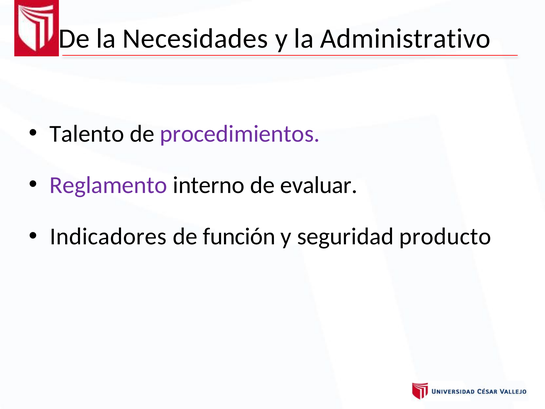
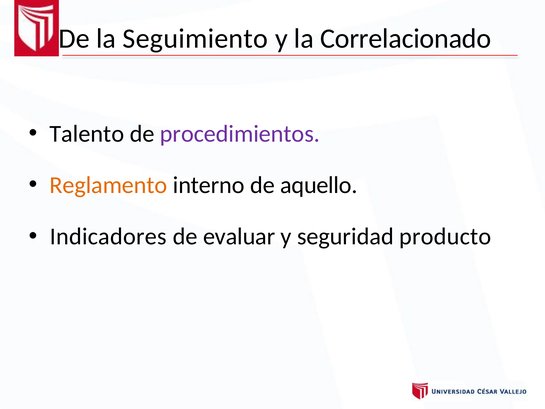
Necesidades: Necesidades -> Seguimiento
Administrativo: Administrativo -> Correlacionado
Reglamento colour: purple -> orange
evaluar: evaluar -> aquello
función: función -> evaluar
